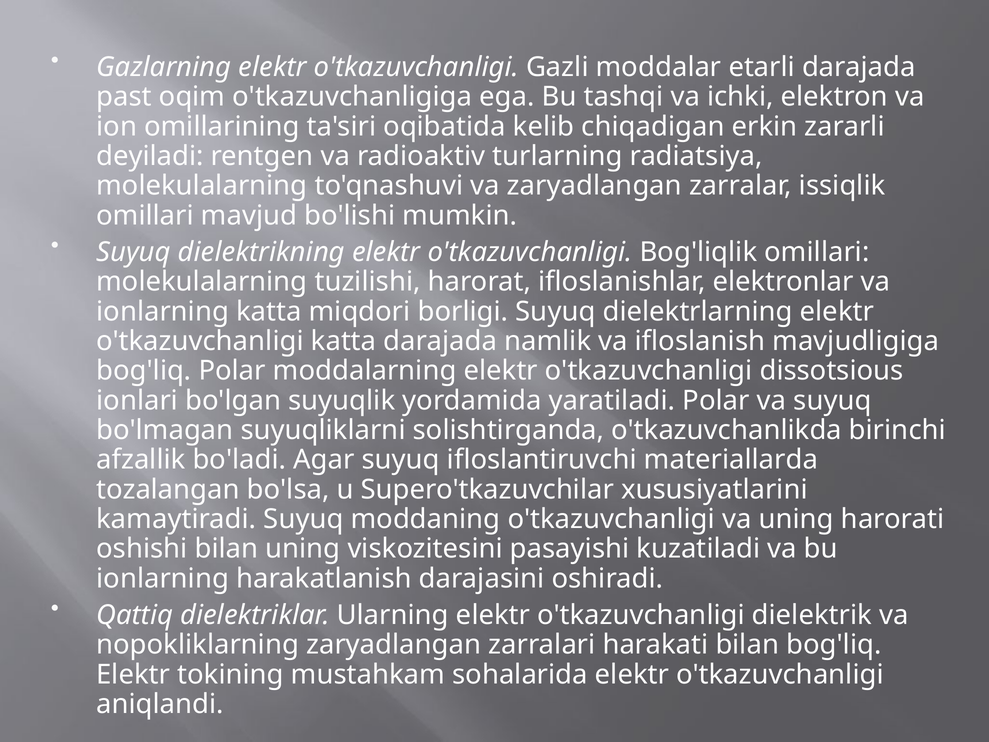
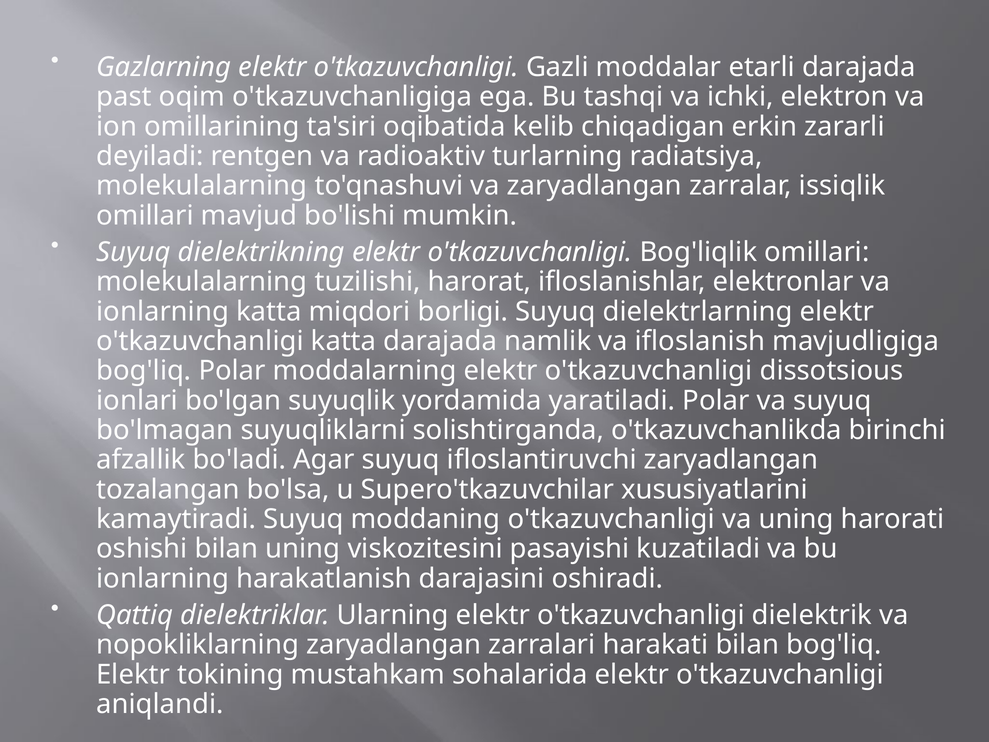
ifloslantiruvchi materiallarda: materiallarda -> zaryadlangan
